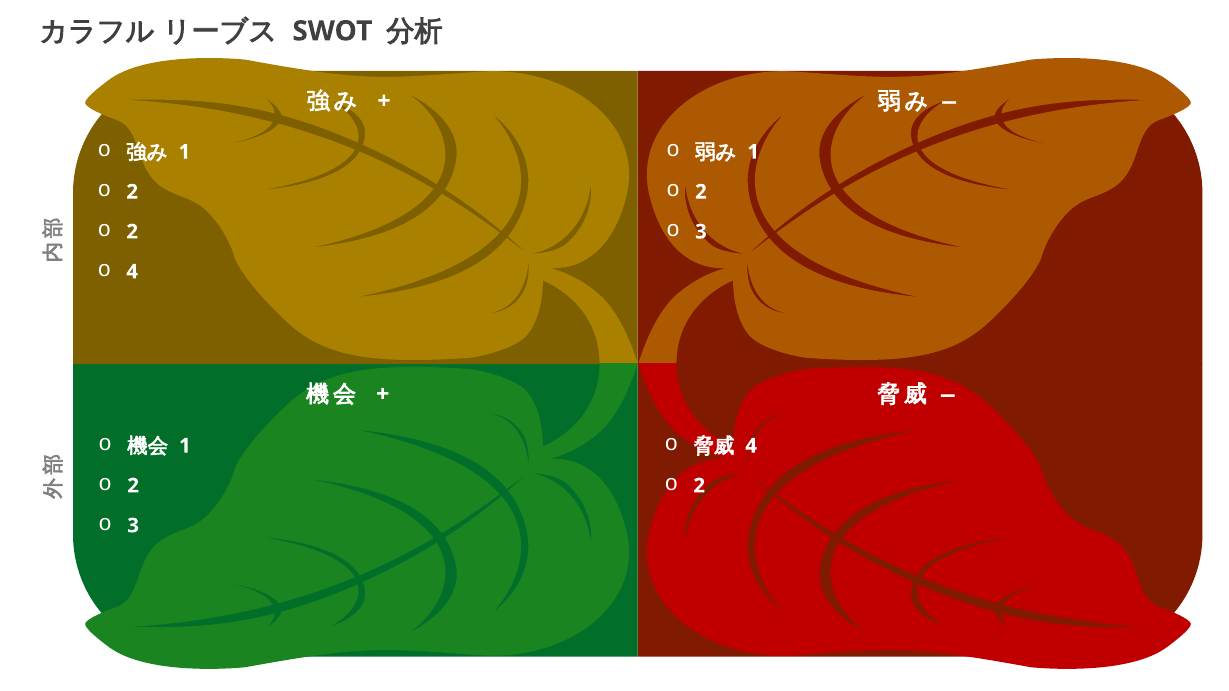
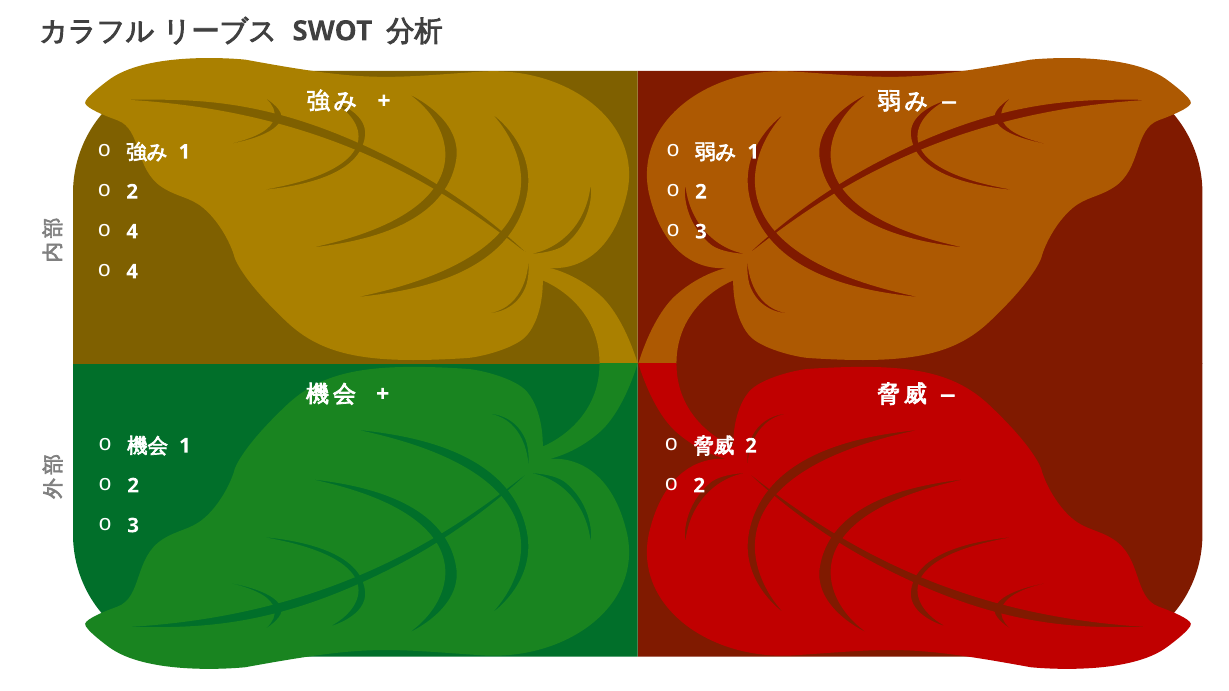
2 at (132, 232): 2 -> 4
4 at (751, 446): 4 -> 2
